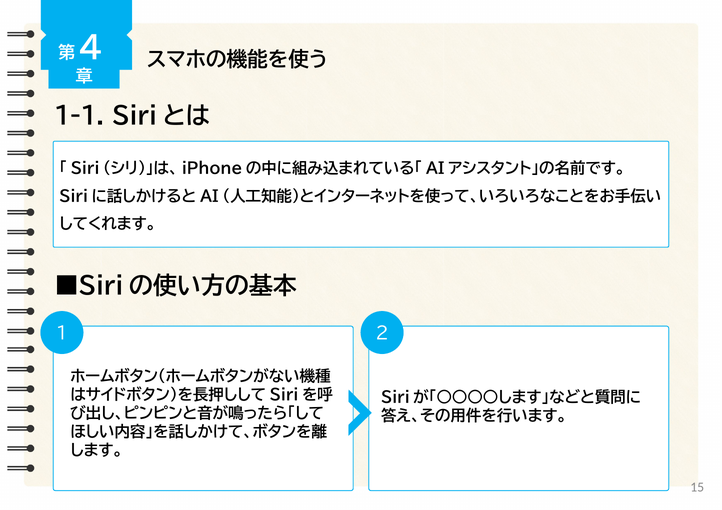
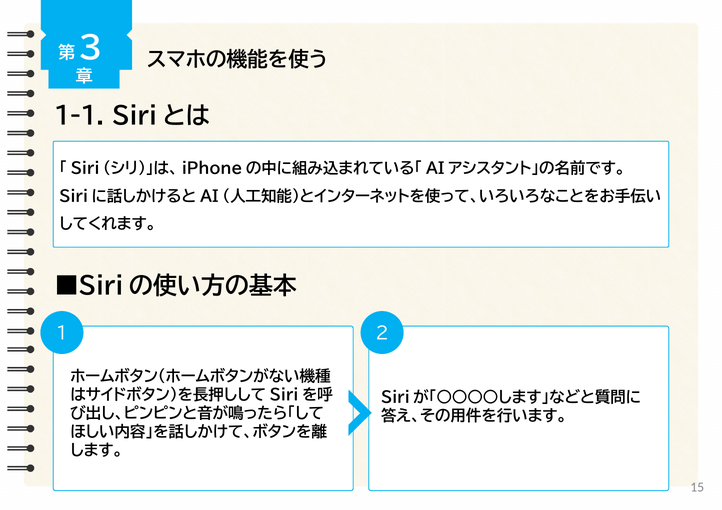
4: 4 -> 3
